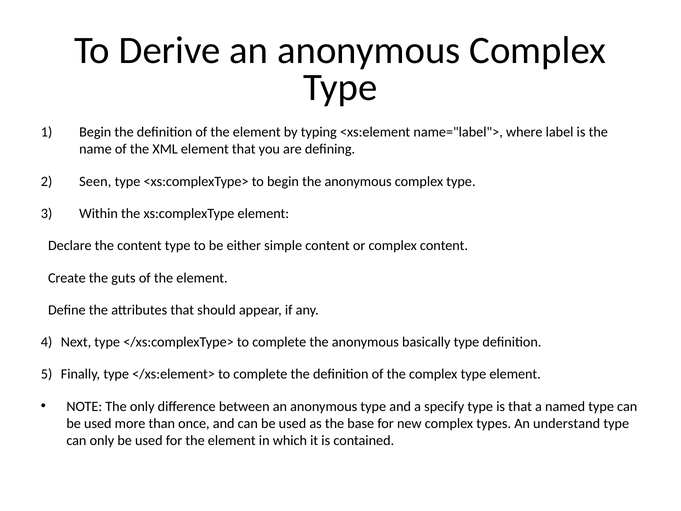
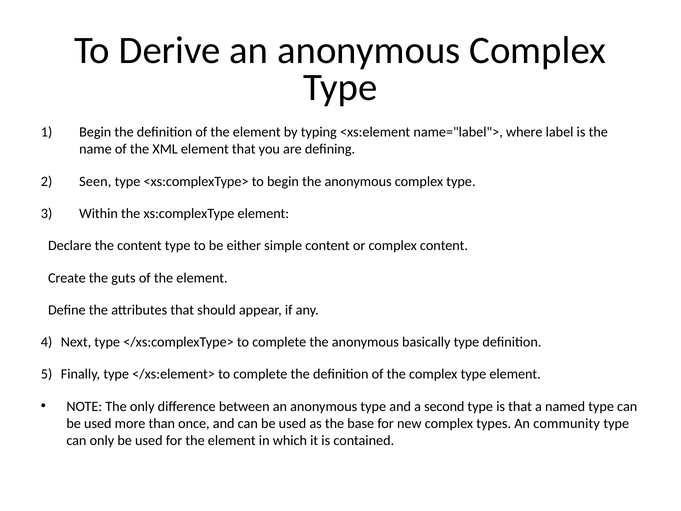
specify: specify -> second
understand: understand -> community
